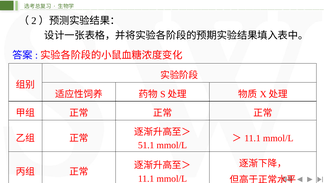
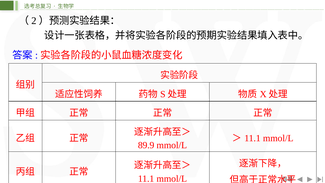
51.1: 51.1 -> 89.9
